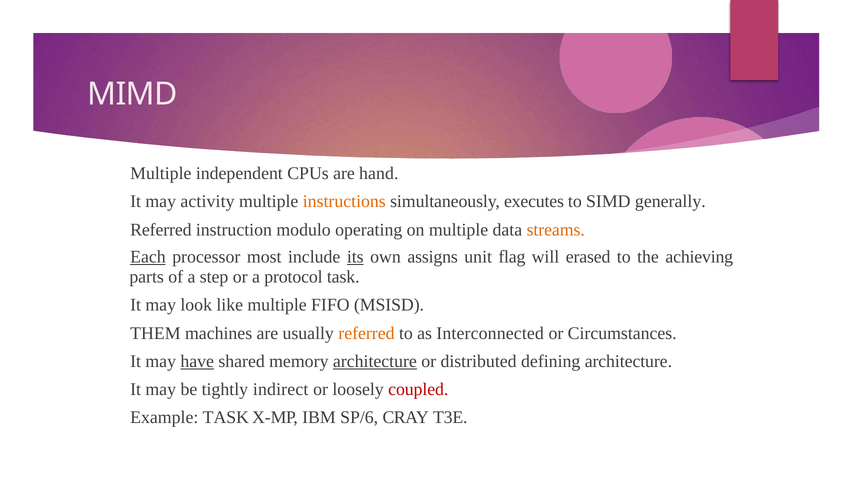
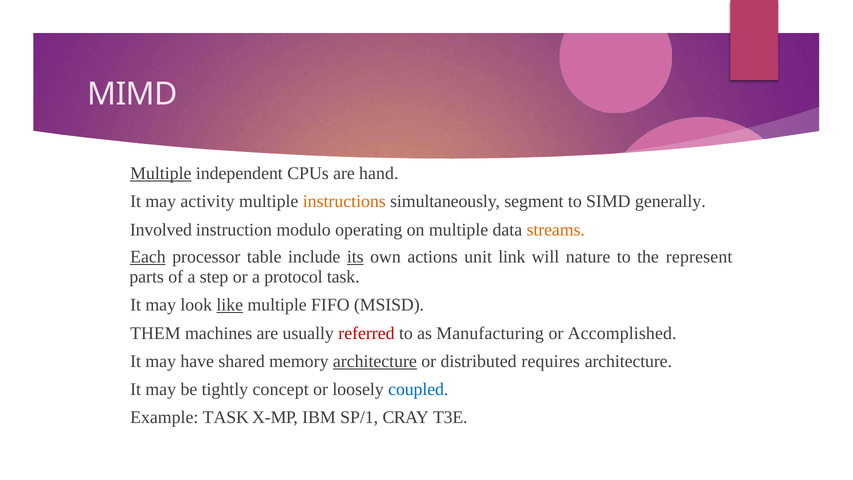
Multiple at (161, 173) underline: none -> present
executes: executes -> segment
Referred at (161, 230): Referred -> Involved
most: most -> table
assigns: assigns -> actions
flag: flag -> link
erased: erased -> nature
achieving: achieving -> represent
like underline: none -> present
referred at (366, 333) colour: orange -> red
Interconnected: Interconnected -> Manufacturing
Circumstances: Circumstances -> Accomplished
have underline: present -> none
defining: defining -> requires
indirect: indirect -> concept
coupled colour: red -> blue
SP/6: SP/6 -> SP/1
